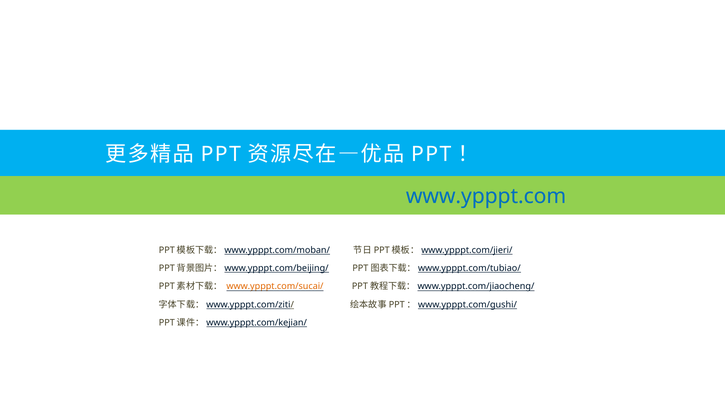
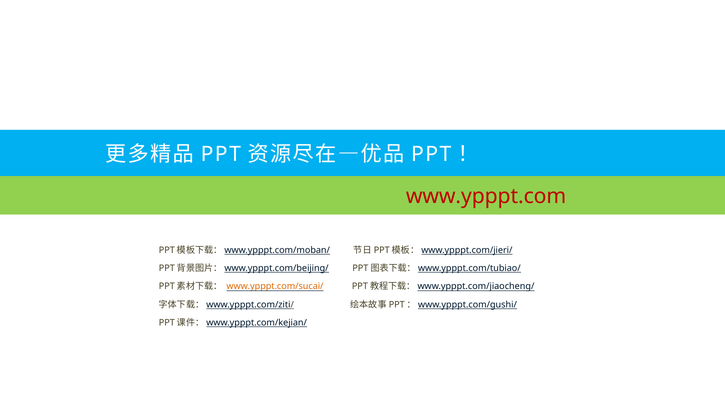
www.ypppt.com colour: blue -> red
